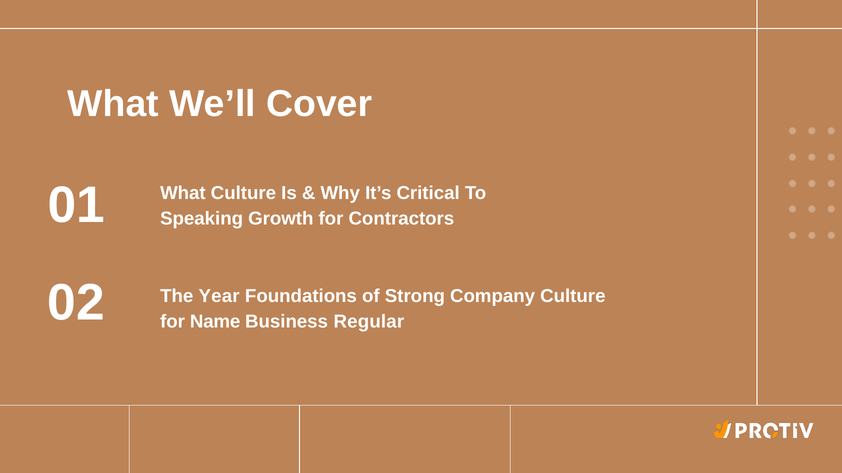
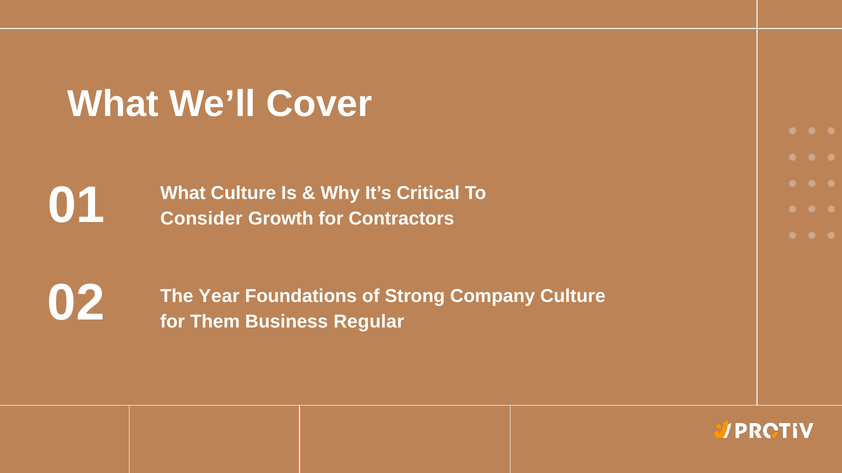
Speaking: Speaking -> Consider
Name: Name -> Them
